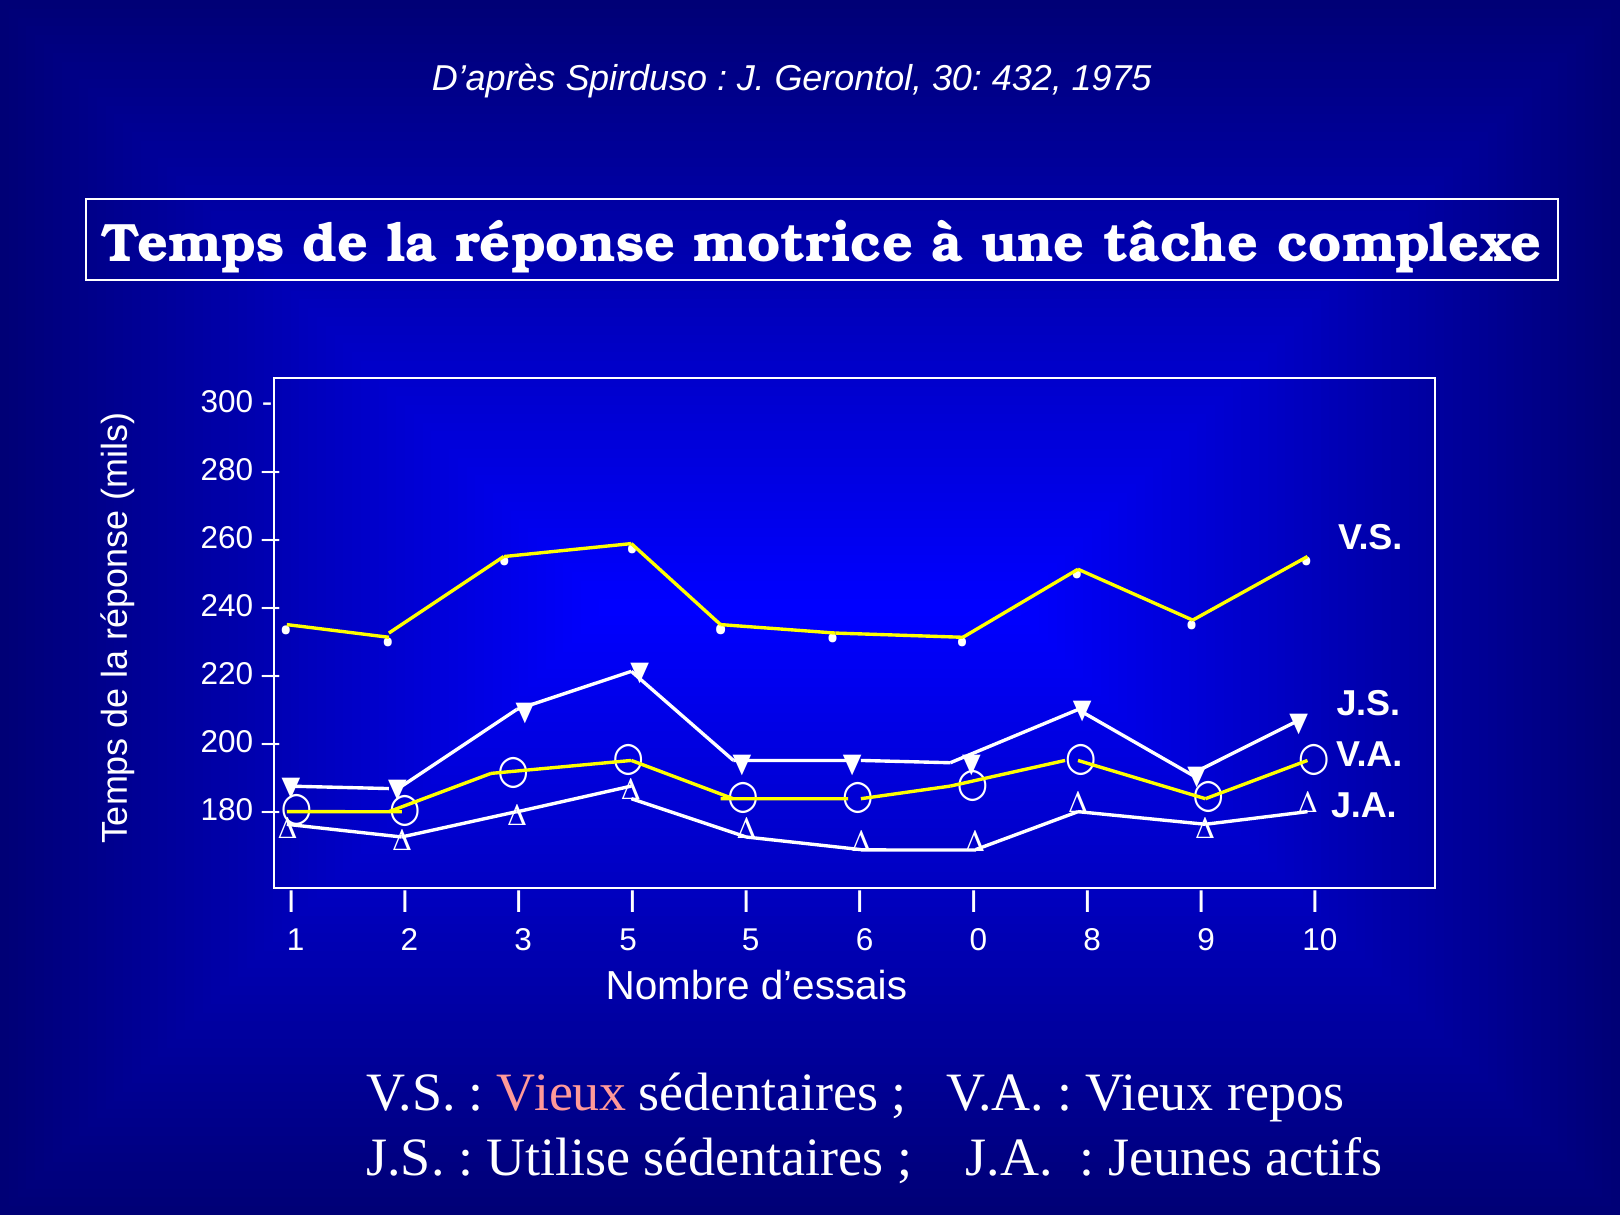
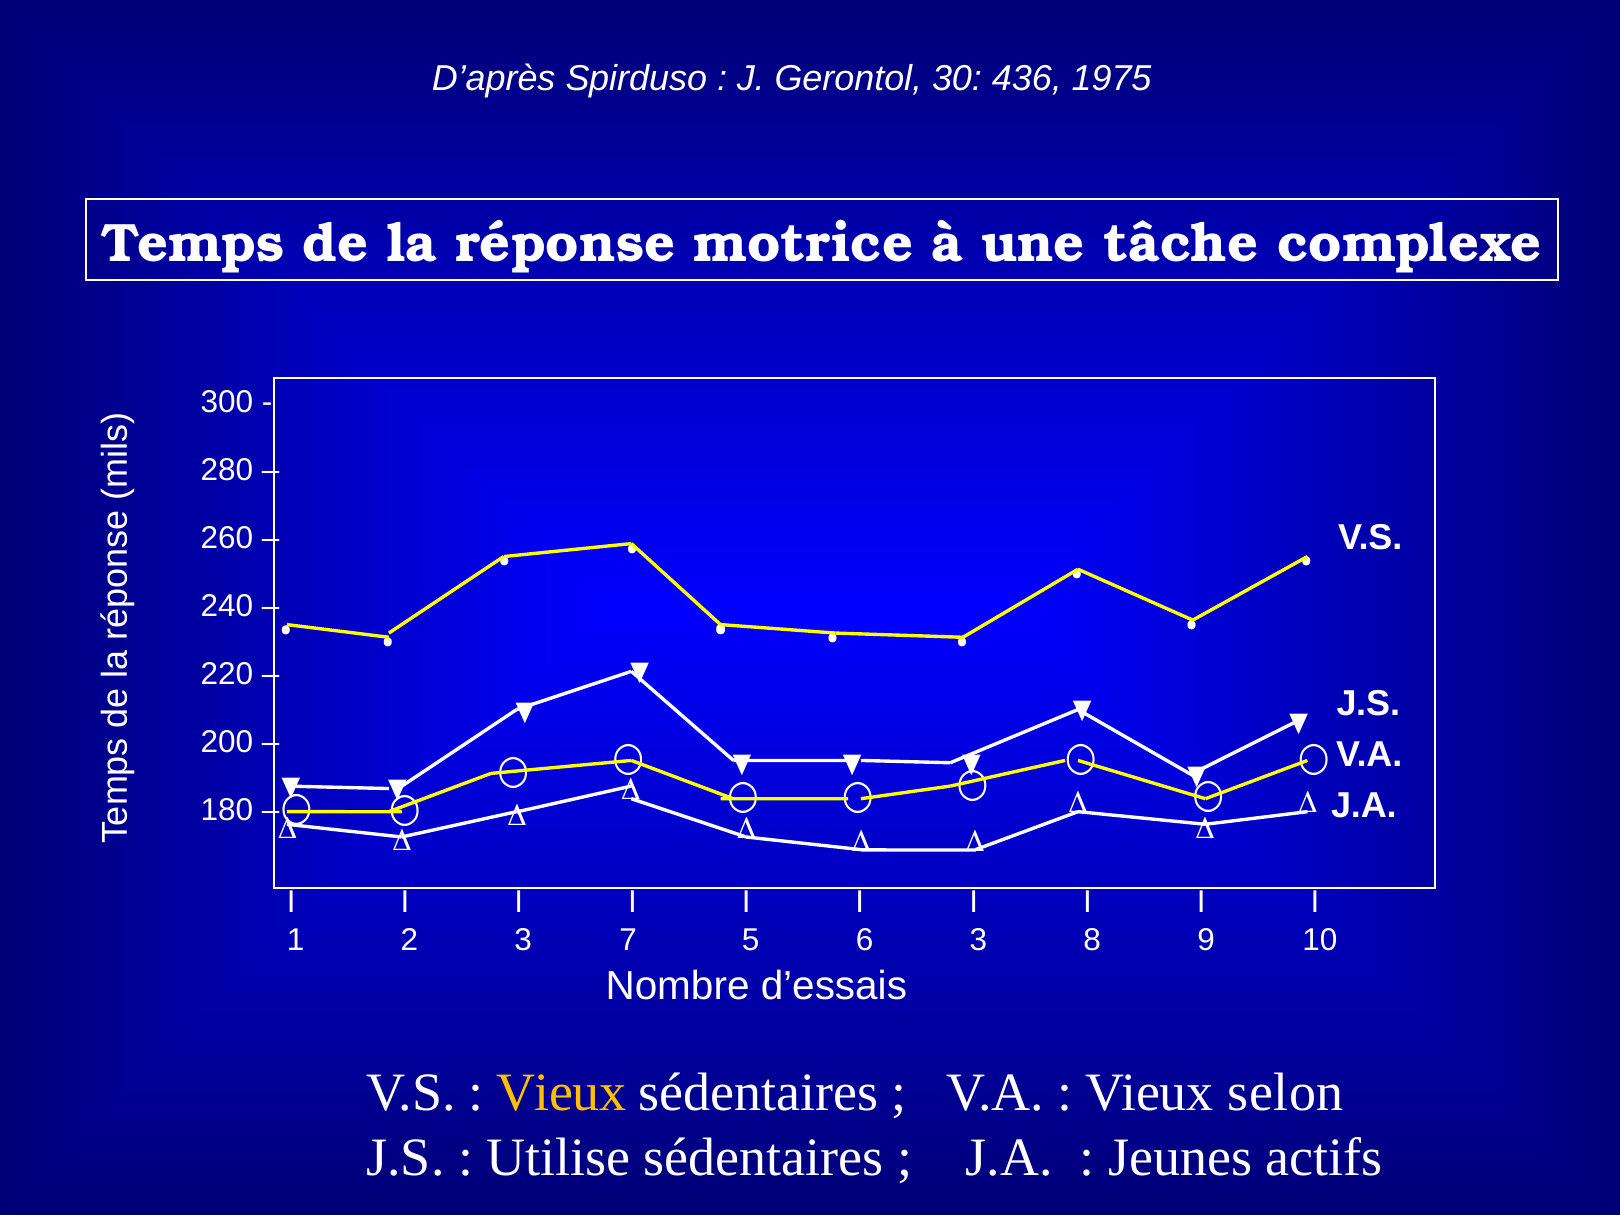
432: 432 -> 436
3 5: 5 -> 7
6 0: 0 -> 3
Vieux at (561, 1093) colour: pink -> yellow
repos: repos -> selon
